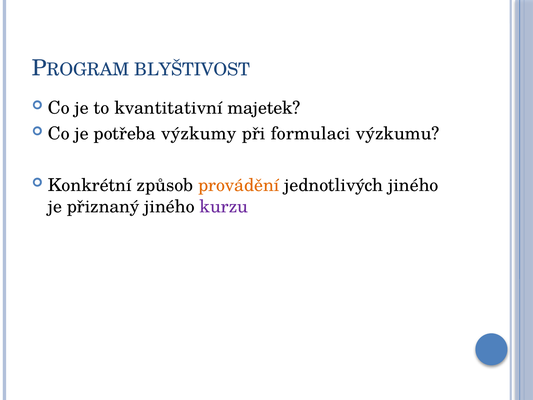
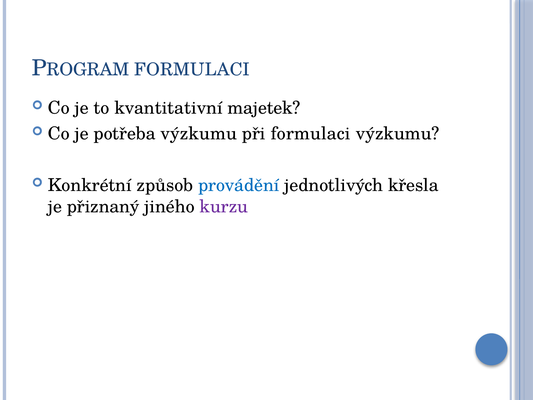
BLYŠTIVOST at (192, 70): BLYŠTIVOST -> FORMULACI
potřeba výzkumy: výzkumy -> výzkumu
provádění colour: orange -> blue
jednotlivých jiného: jiného -> křesla
